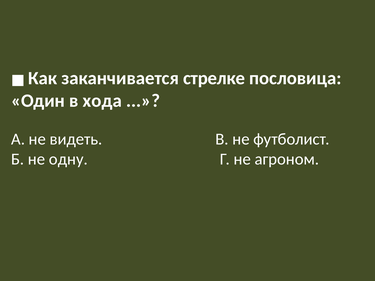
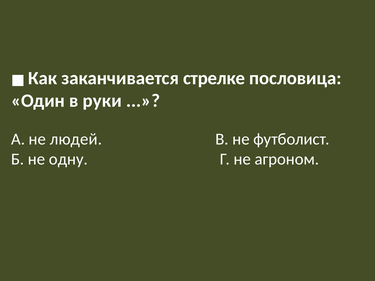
хода: хода -> руки
видеть: видеть -> людей
